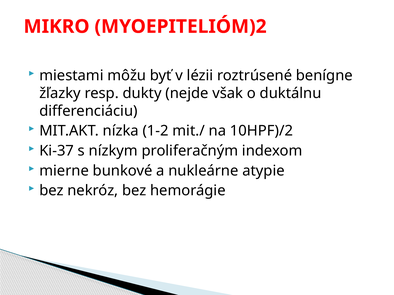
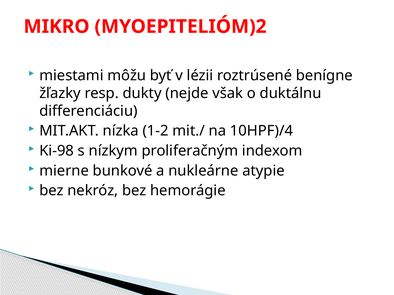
10HPF)/2: 10HPF)/2 -> 10HPF)/4
Ki-37: Ki-37 -> Ki-98
